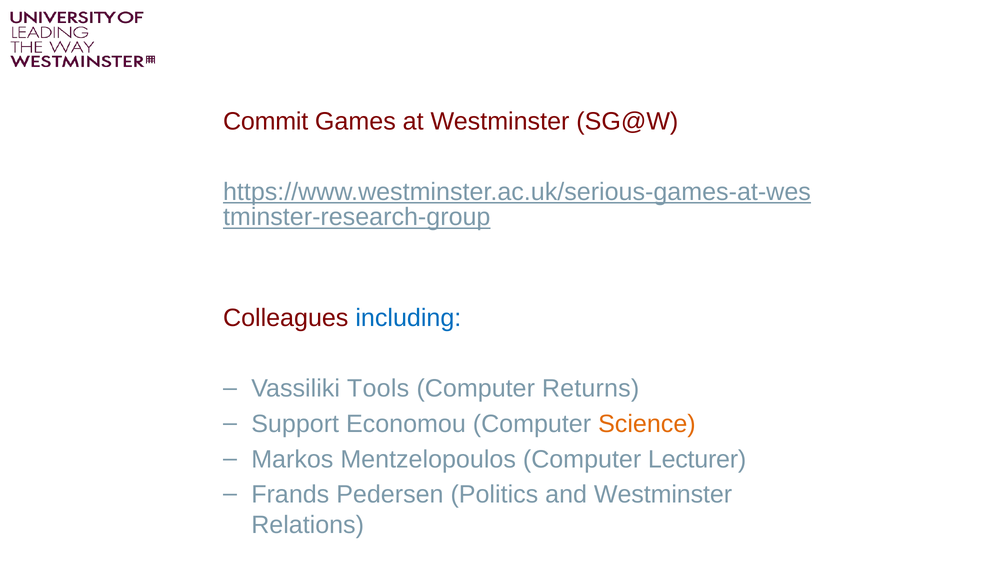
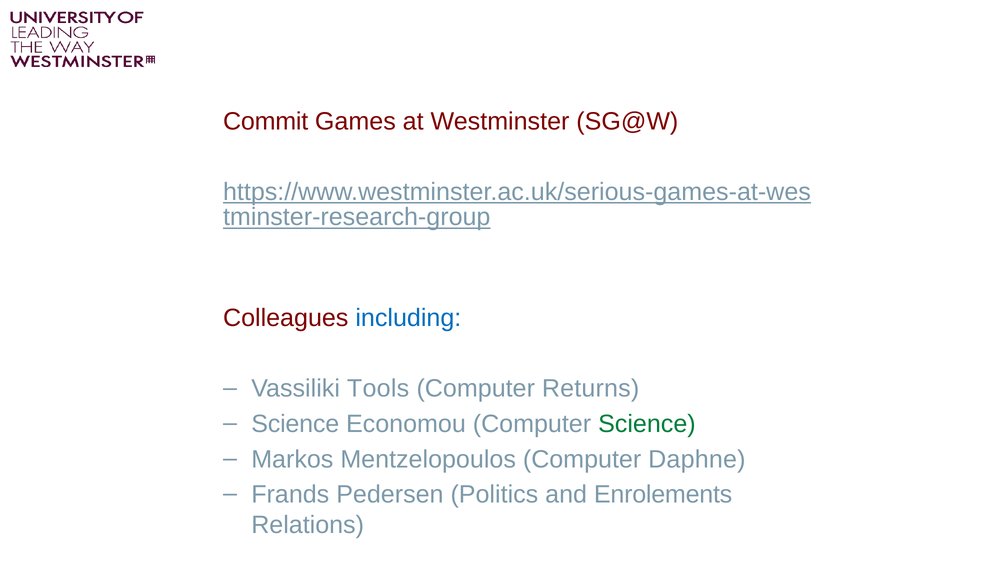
Support at (295, 424): Support -> Science
Science at (647, 424) colour: orange -> green
Lecturer: Lecturer -> Daphne
and Westminster: Westminster -> Enrolements
